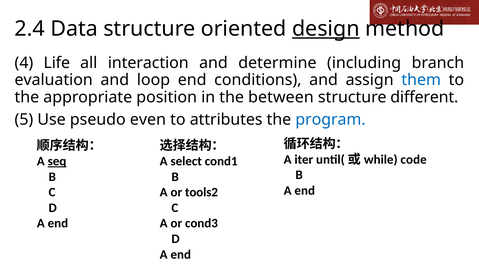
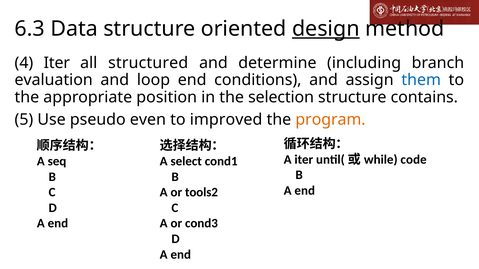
2.4: 2.4 -> 6.3
4 Life: Life -> Iter
interaction: interaction -> structured
between: between -> selection
different: different -> contains
attributes: attributes -> improved
program colour: blue -> orange
seq underline: present -> none
